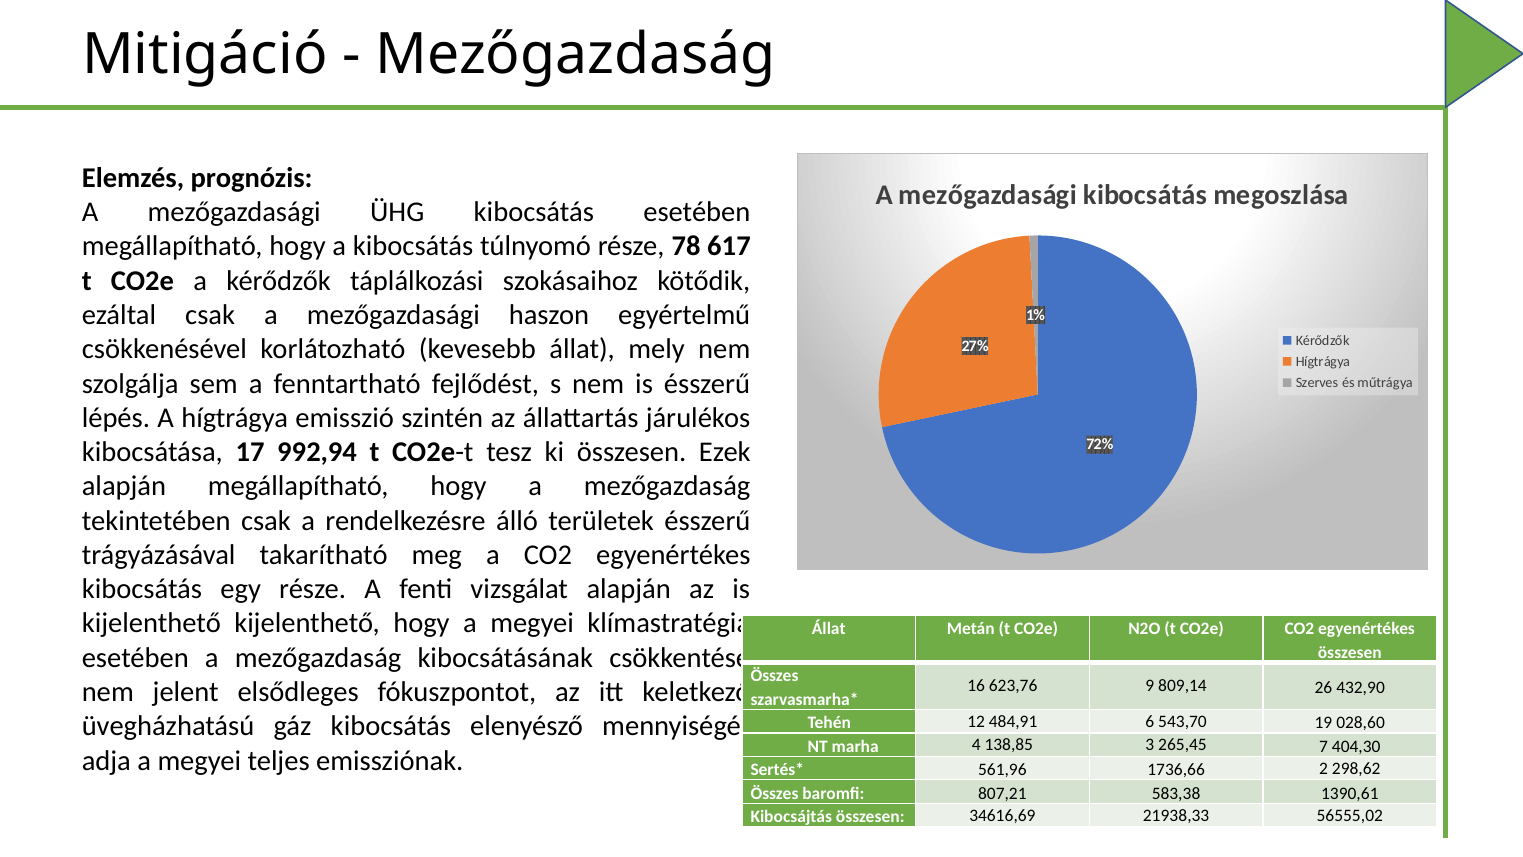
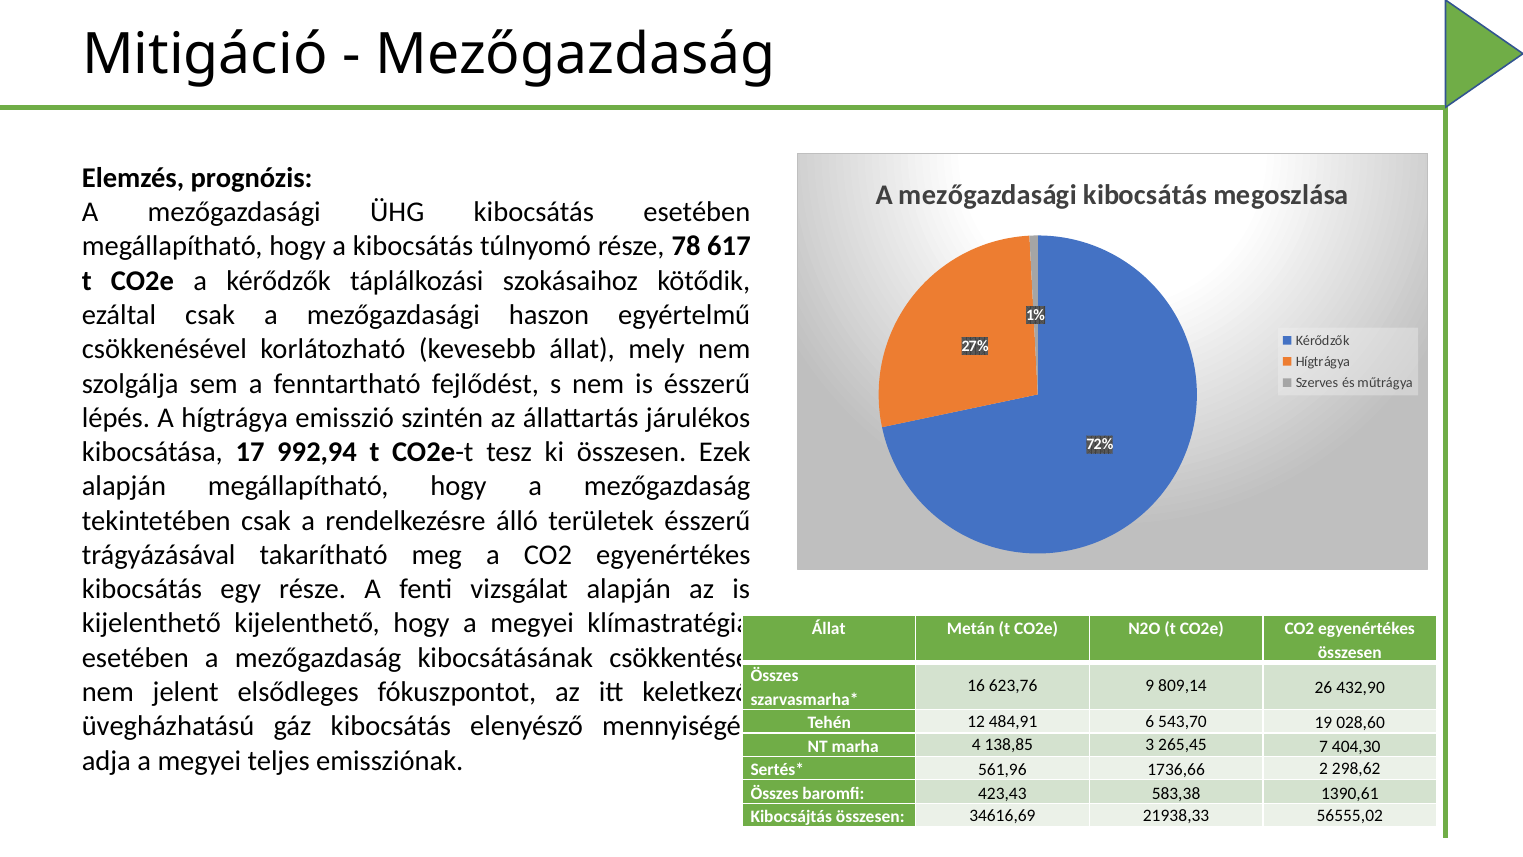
807,21: 807,21 -> 423,43
